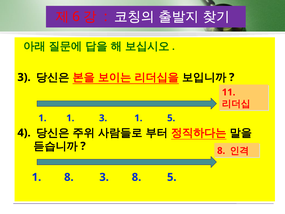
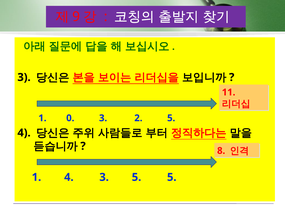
6: 6 -> 9
1 1: 1 -> 0
3 1: 1 -> 2
1 8: 8 -> 4
3 8: 8 -> 5
